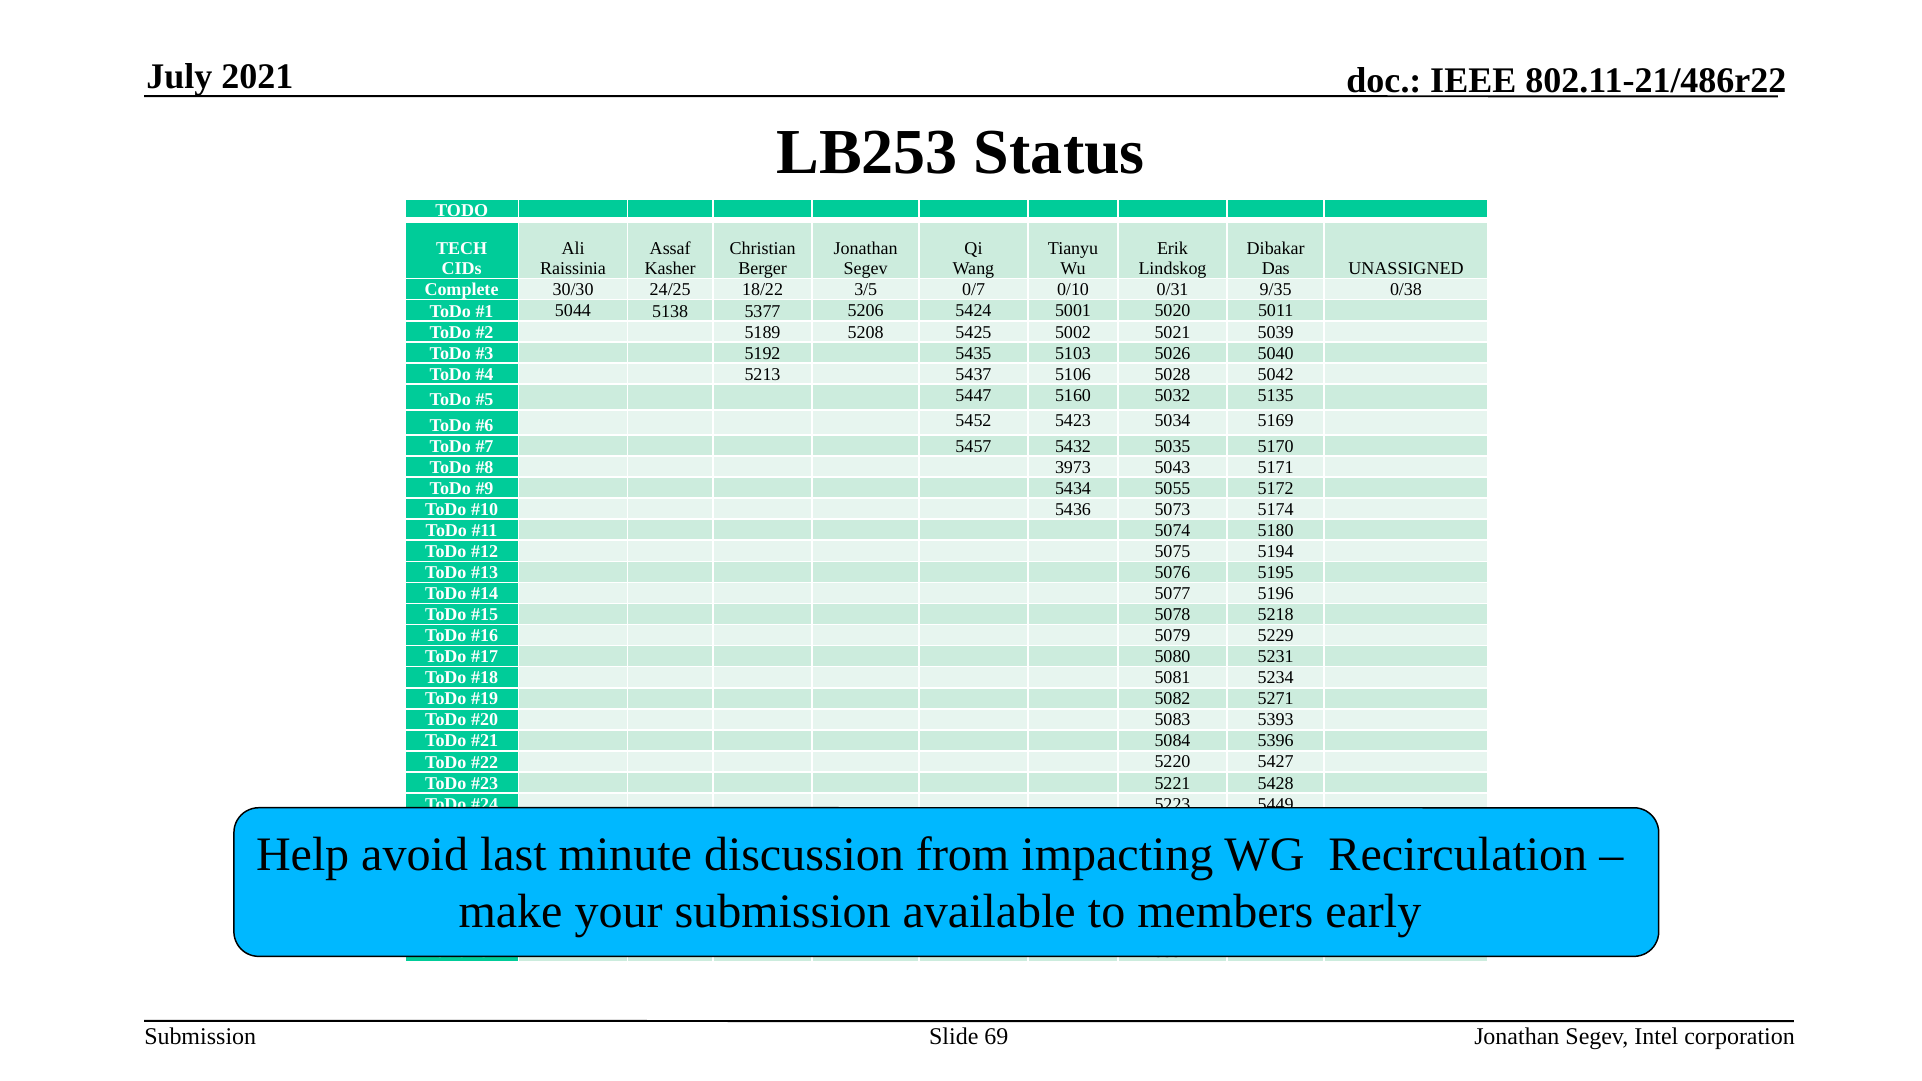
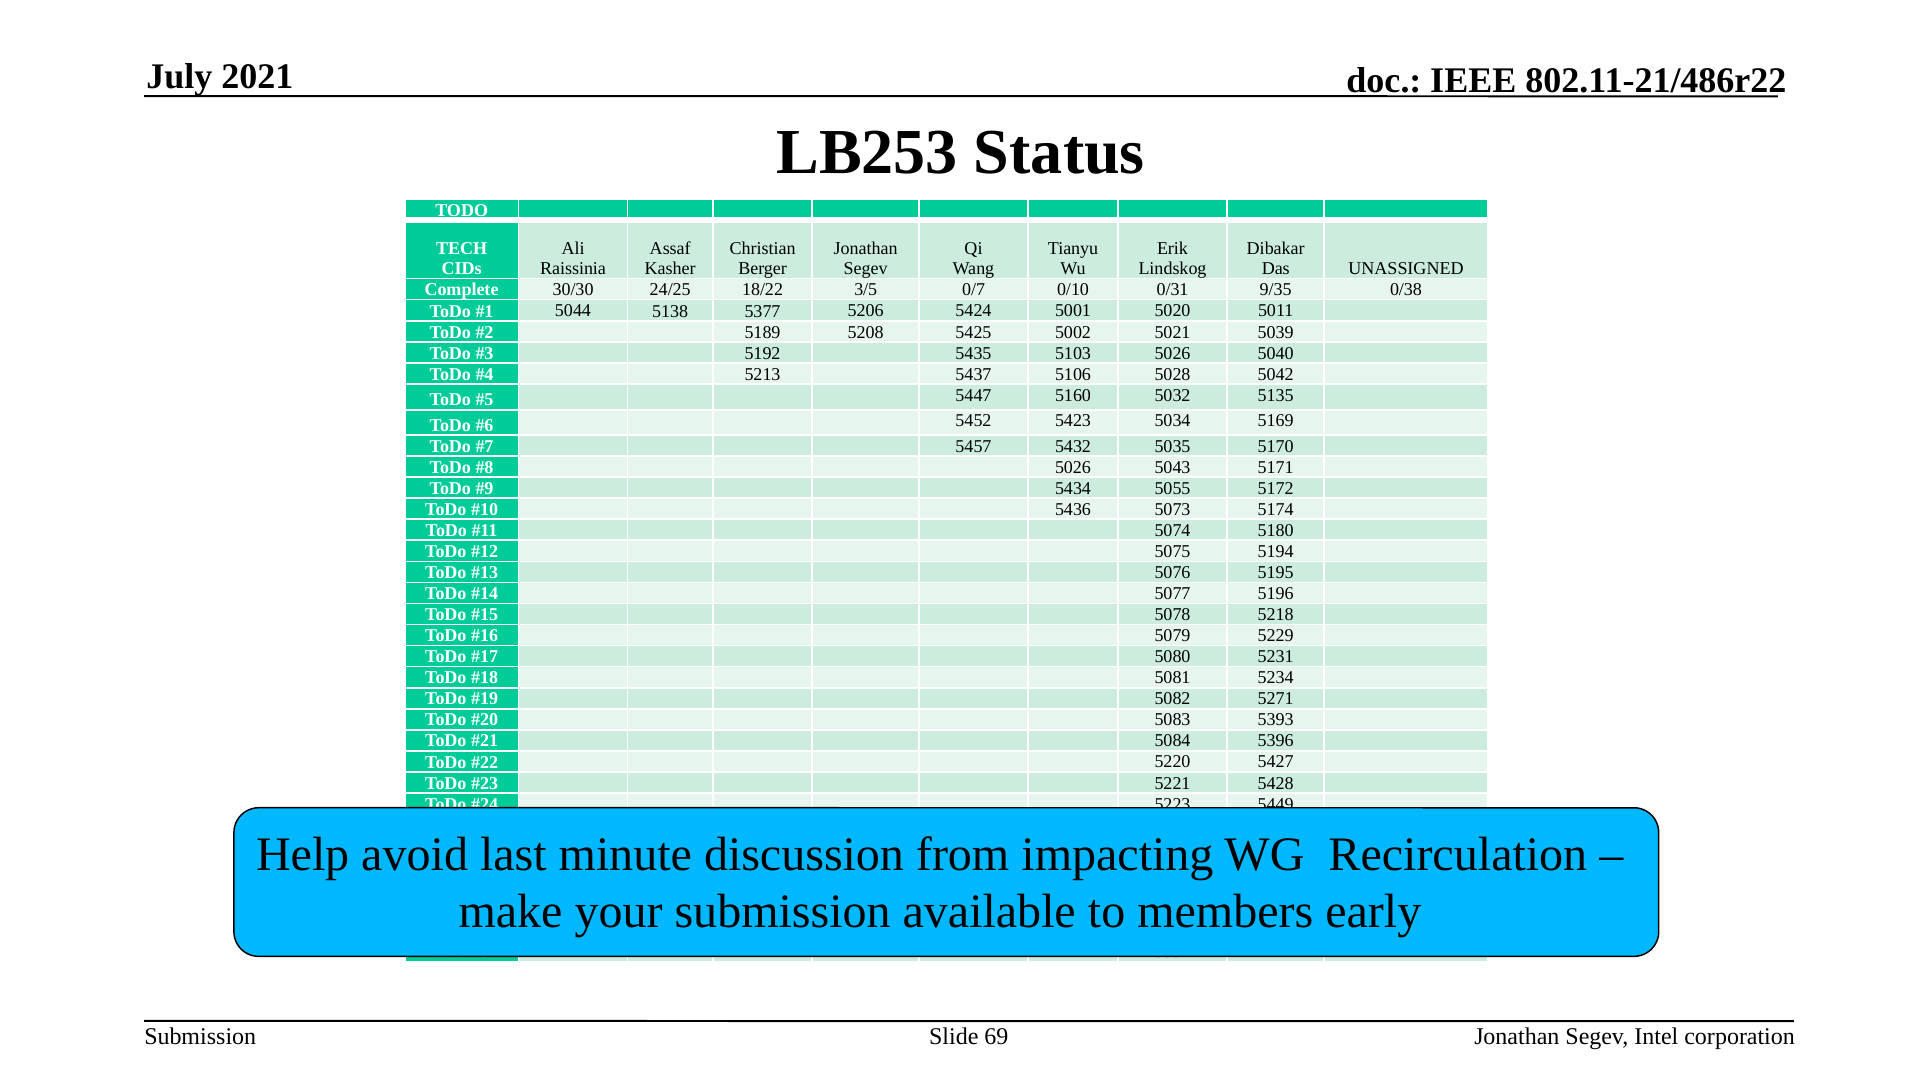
3973 at (1073, 467): 3973 -> 5026
